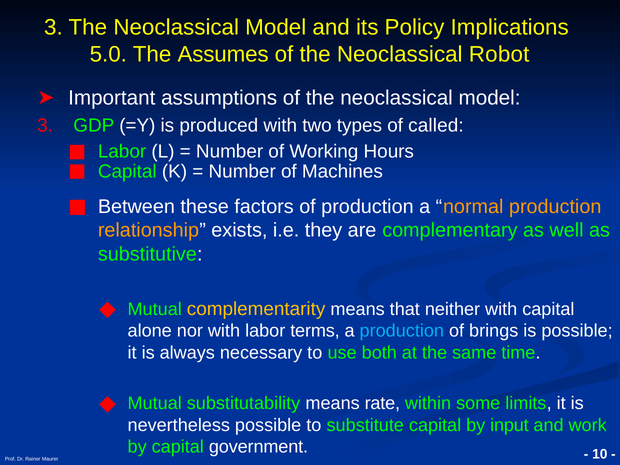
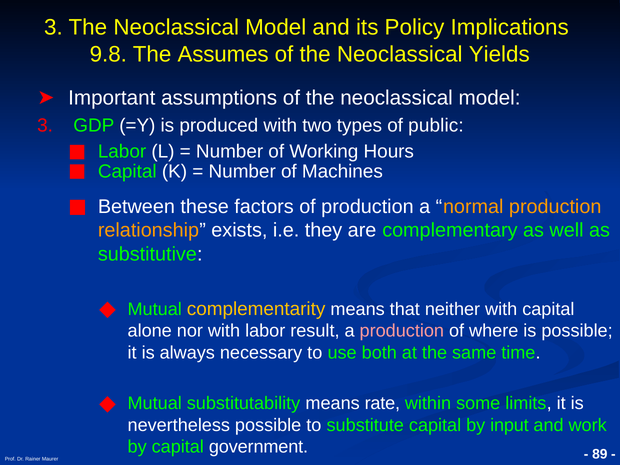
5.0: 5.0 -> 9.8
Robot: Robot -> Yields
called: called -> public
terms: terms -> result
production at (402, 331) colour: light blue -> pink
brings: brings -> where
10: 10 -> 89
